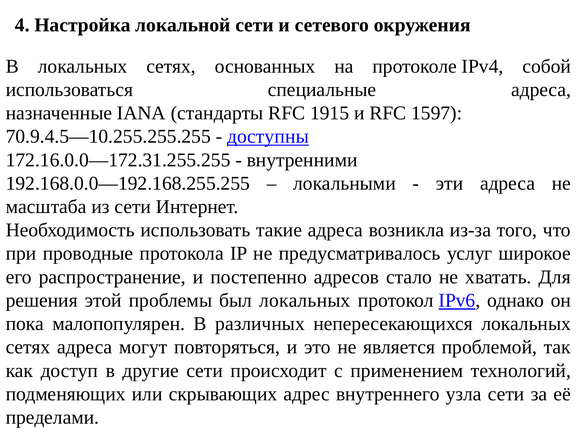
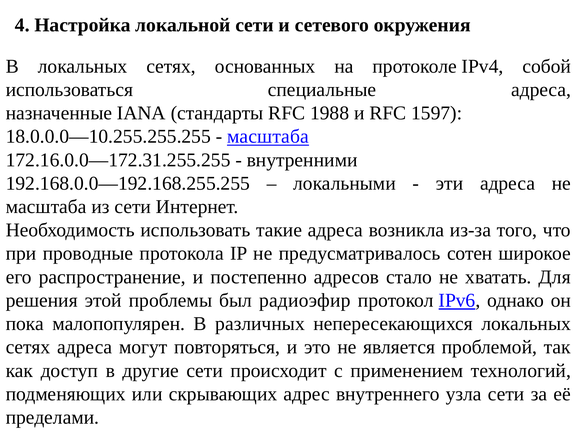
1915: 1915 -> 1988
70.9.4.5—10.255.255.255: 70.9.4.5—10.255.255.255 -> 18.0.0.0—10.255.255.255
доступны at (268, 137): доступны -> масштаба
услуг: услуг -> сотен
был локальных: локальных -> радиоэфир
